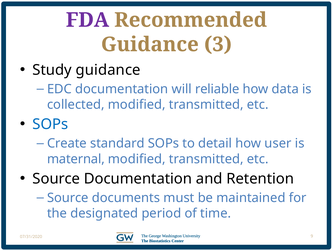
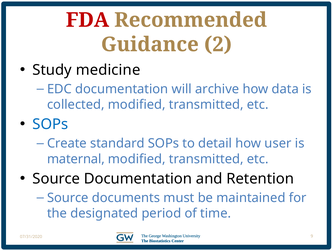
FDA colour: purple -> red
3: 3 -> 2
Study guidance: guidance -> medicine
reliable: reliable -> archive
